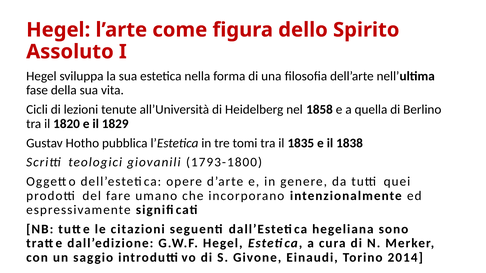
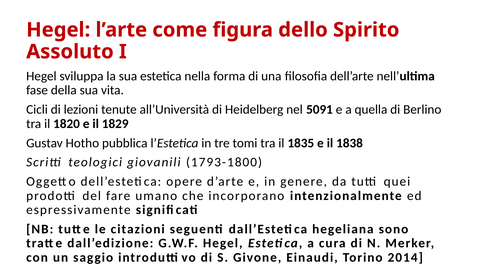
1858: 1858 -> 5091
